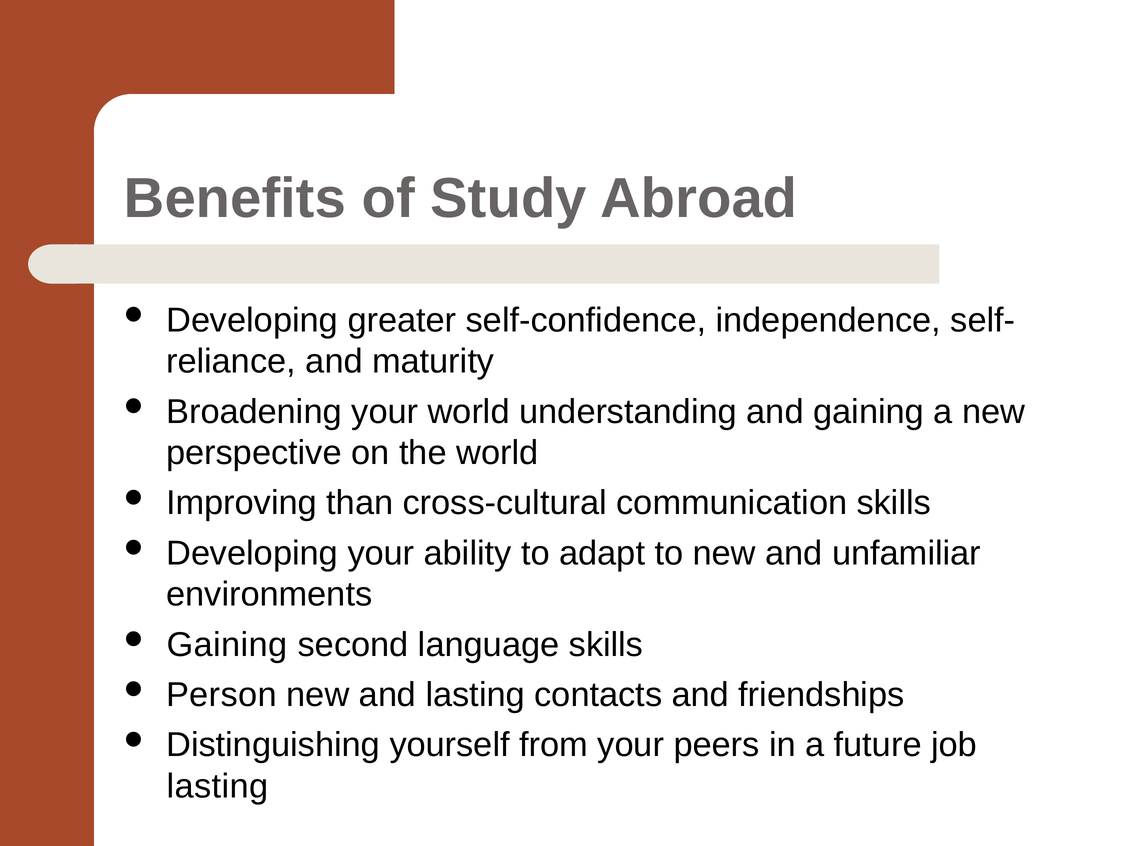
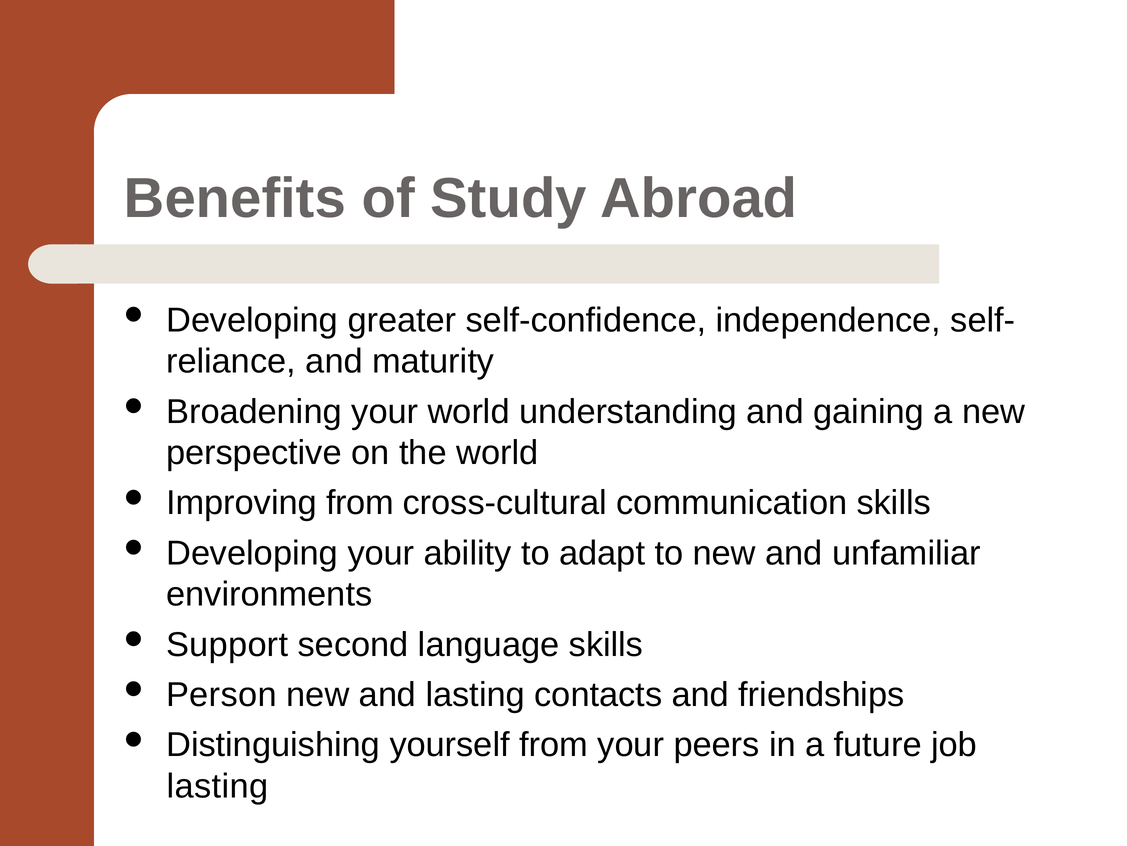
Improving than: than -> from
Gaining at (227, 644): Gaining -> Support
